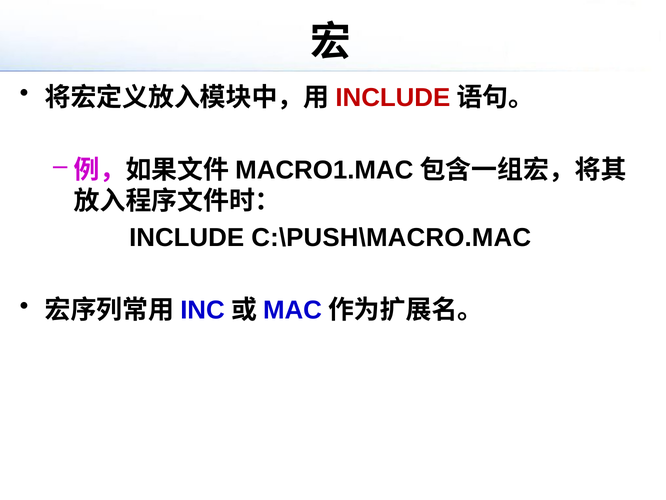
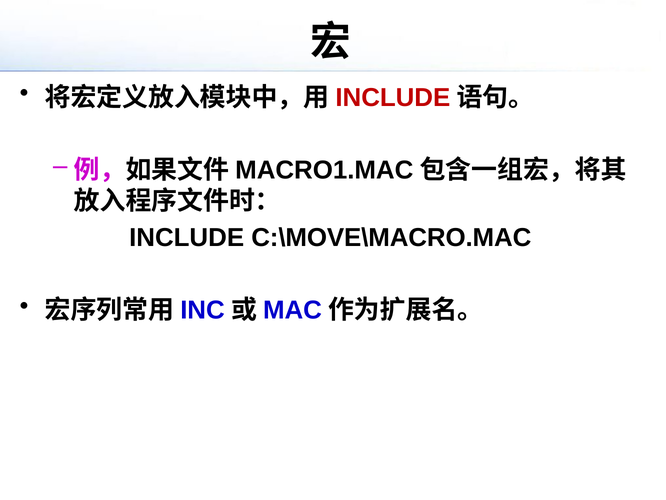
C:\PUSH\MACRO.MAC: C:\PUSH\MACRO.MAC -> C:\MOVE\MACRO.MAC
